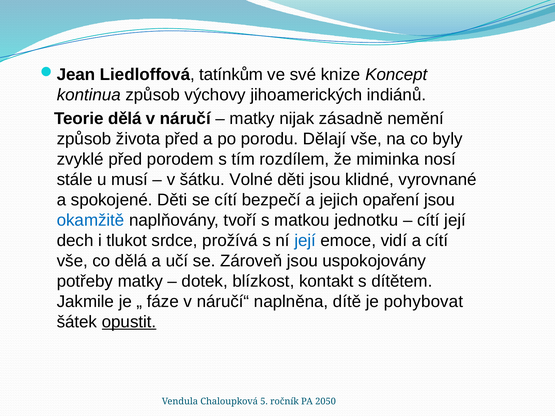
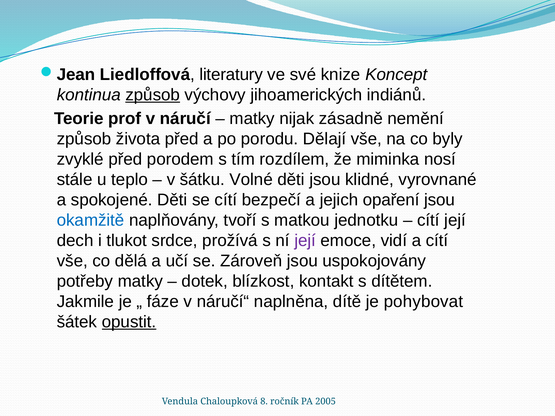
tatínkům: tatínkům -> literatury
způsob at (153, 95) underline: none -> present
Teorie dělá: dělá -> prof
musí: musí -> teplo
její at (305, 241) colour: blue -> purple
5: 5 -> 8
2050: 2050 -> 2005
